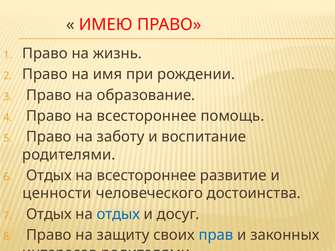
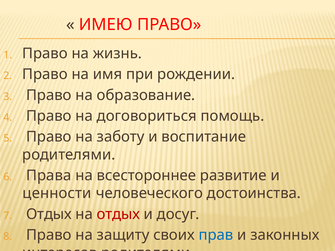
Право на всестороннее: всестороннее -> договориться
Отдых at (49, 176): Отдых -> Права
отдых at (118, 214) colour: blue -> red
